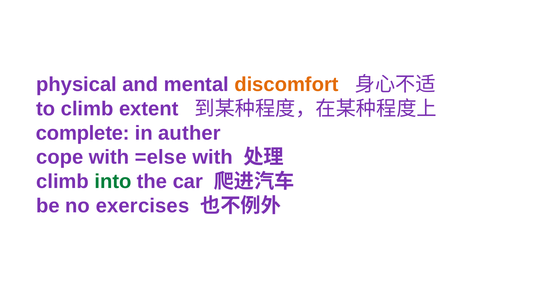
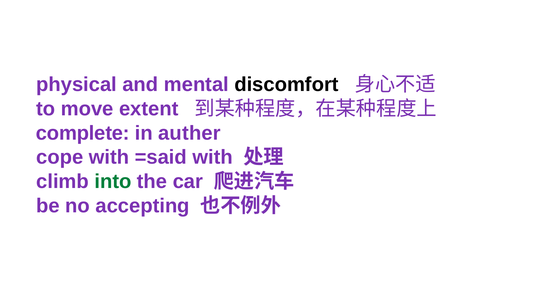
discomfort colour: orange -> black
to climb: climb -> move
=else: =else -> =said
exercises: exercises -> accepting
